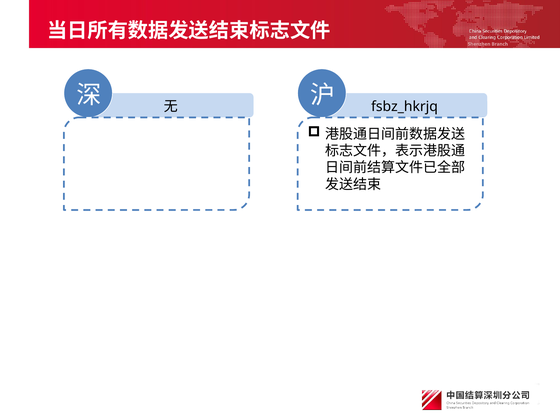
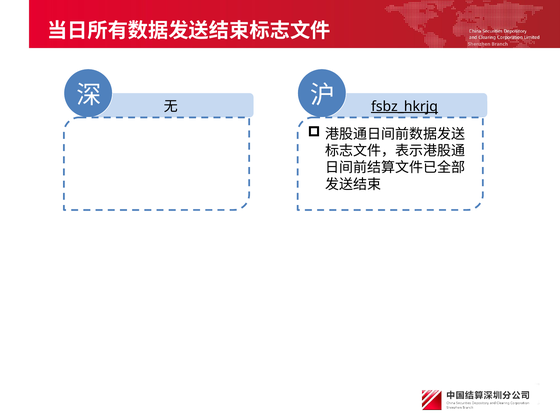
fsbz_hkrjq underline: none -> present
